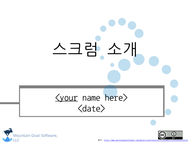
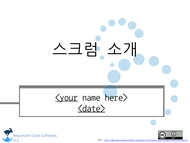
<date> underline: none -> present
